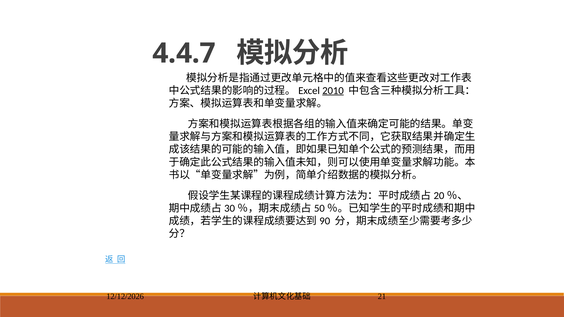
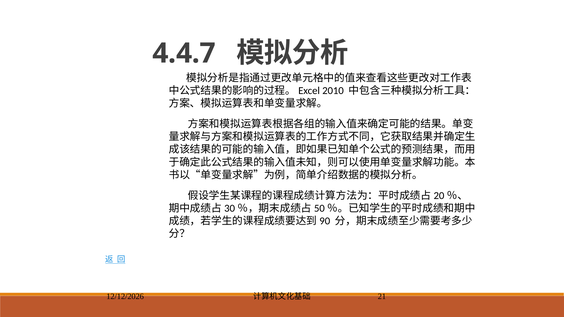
2010 underline: present -> none
